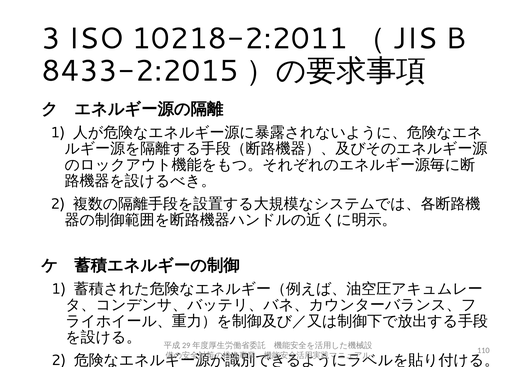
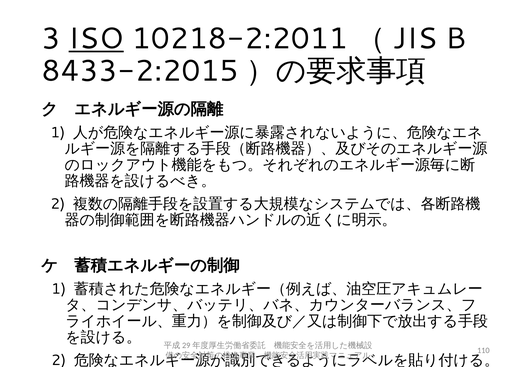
ISO underline: none -> present
